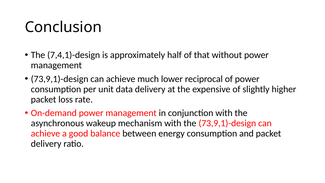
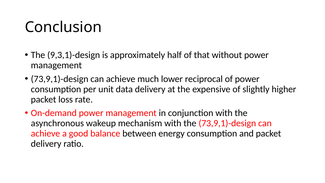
7,4,1)-design: 7,4,1)-design -> 9,3,1)-design
